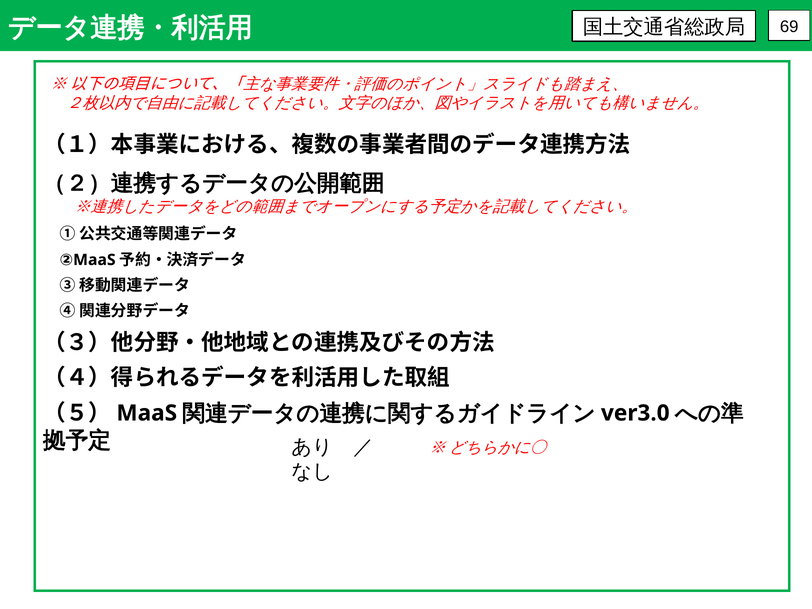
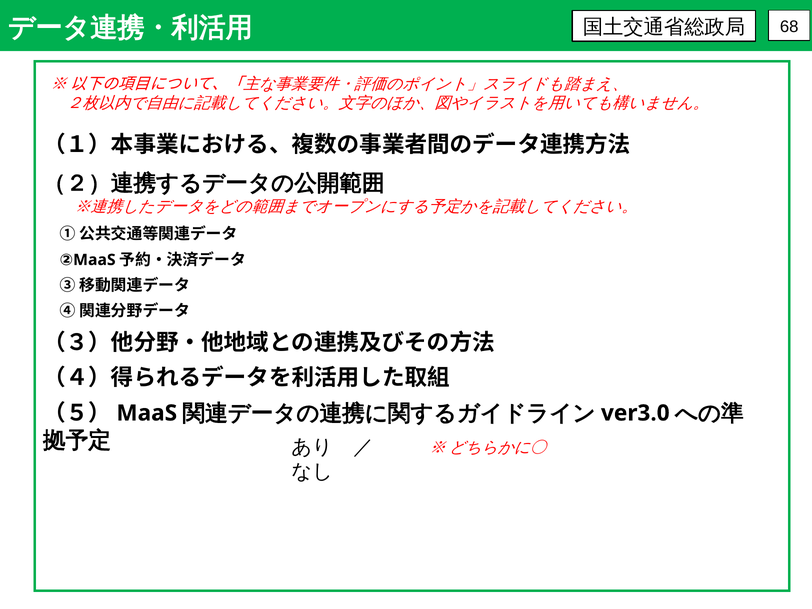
69: 69 -> 68
